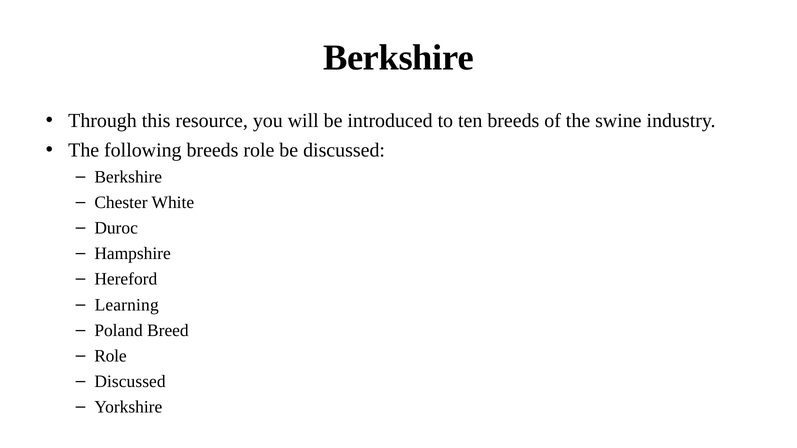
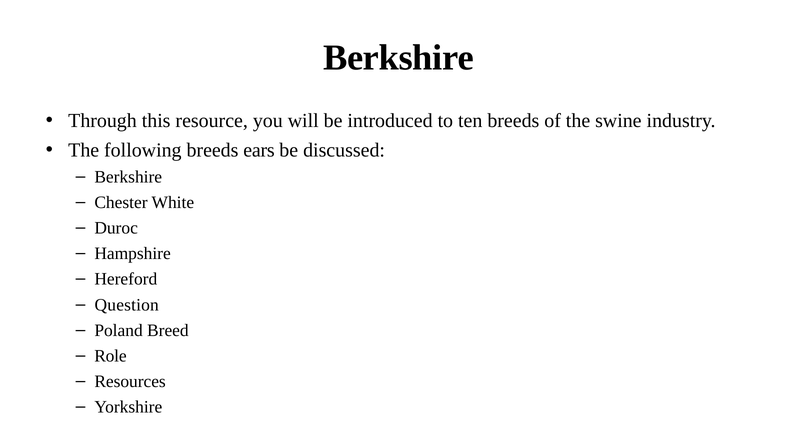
breeds role: role -> ears
Learning: Learning -> Question
Discussed at (130, 382): Discussed -> Resources
